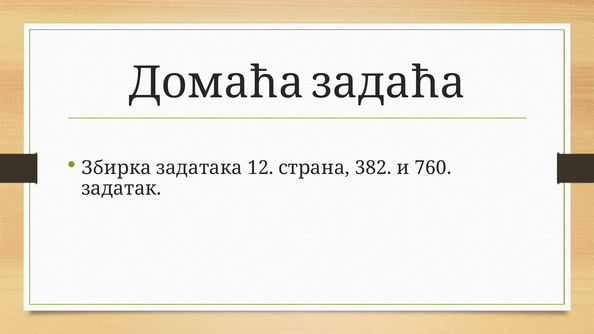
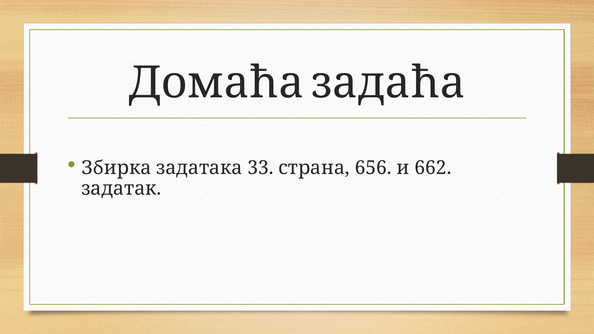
12: 12 -> 33
382: 382 -> 656
760: 760 -> 662
